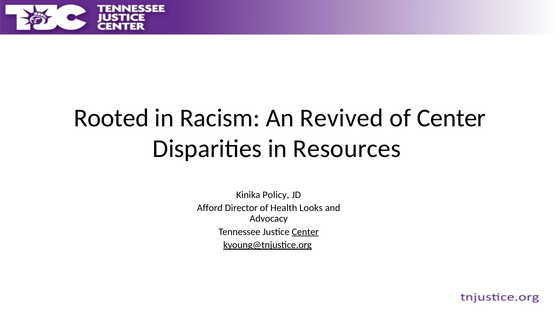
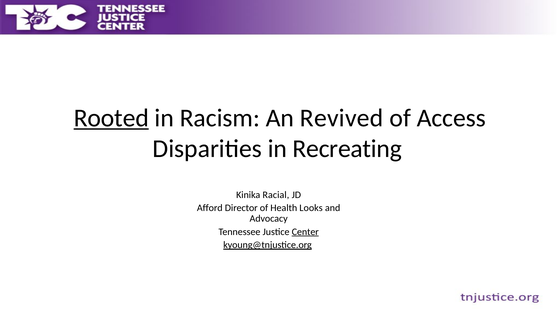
Rooted underline: none -> present
of Center: Center -> Access
Resources: Resources -> Recreating
Policy: Policy -> Racial
